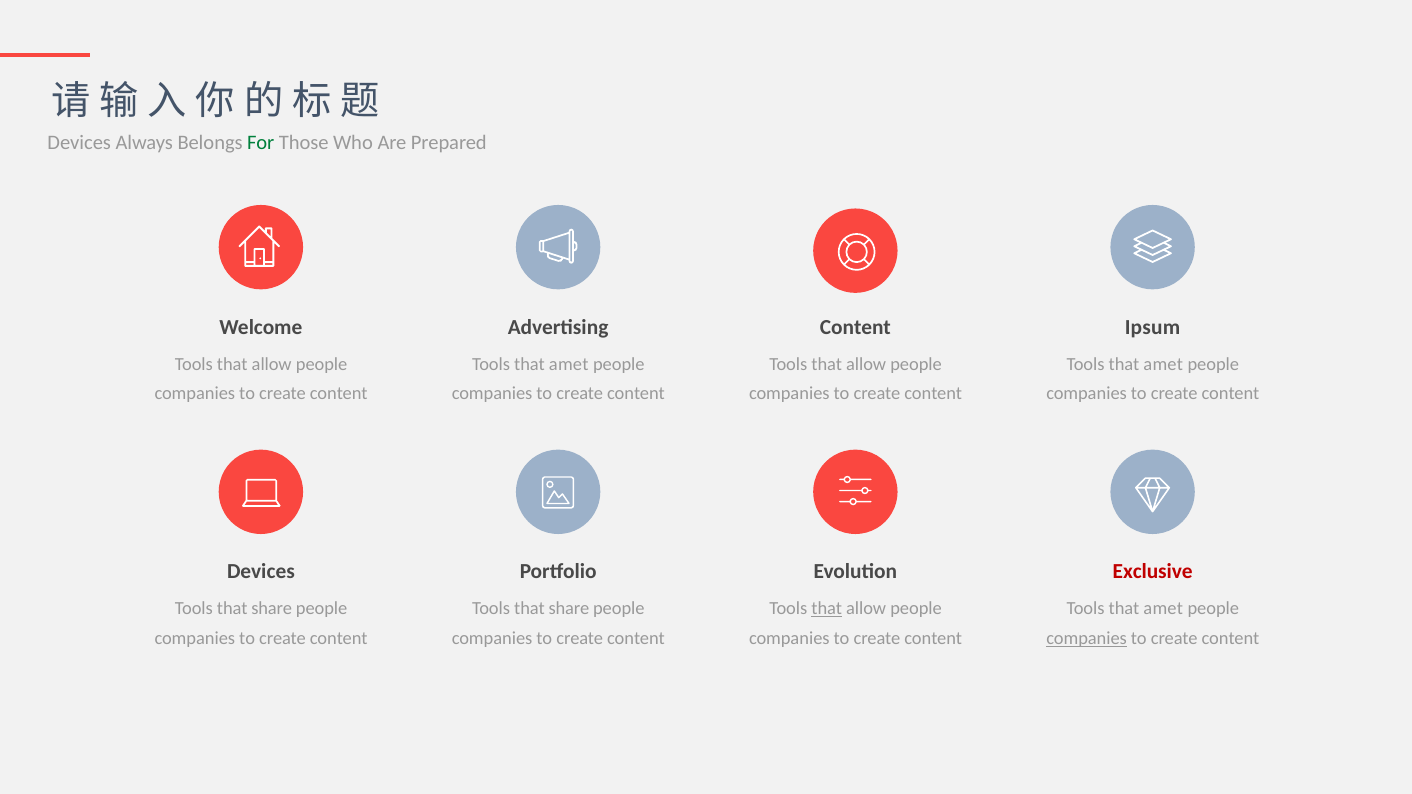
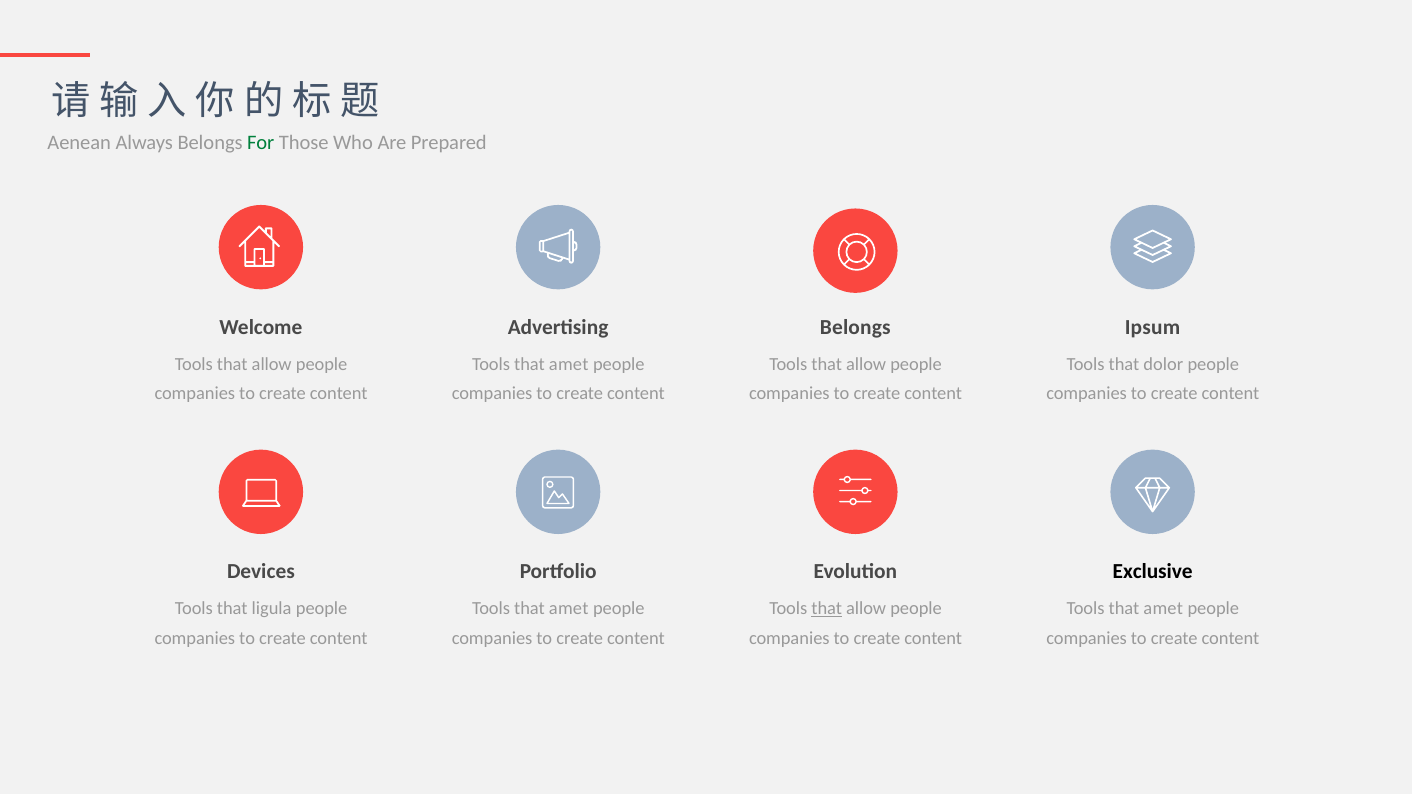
Devices at (79, 143): Devices -> Aenean
Content at (855, 327): Content -> Belongs
amet at (1163, 364): amet -> dolor
Exclusive colour: red -> black
share at (272, 609): share -> ligula
share at (569, 609): share -> amet
companies at (1087, 639) underline: present -> none
